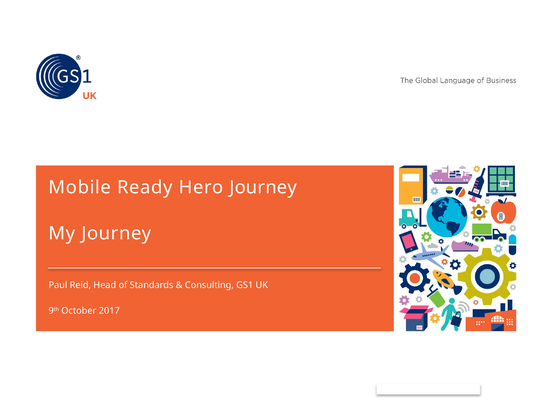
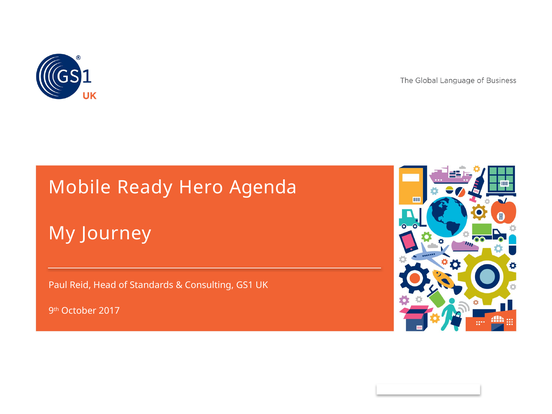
Hero Journey: Journey -> Agenda
